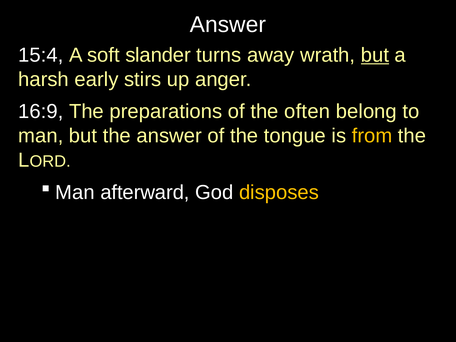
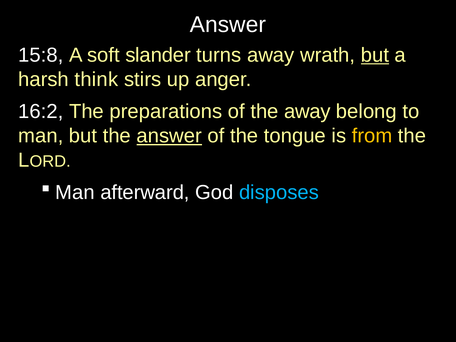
15:4: 15:4 -> 15:8
early: early -> think
16:9: 16:9 -> 16:2
the often: often -> away
answer at (169, 136) underline: none -> present
disposes colour: yellow -> light blue
